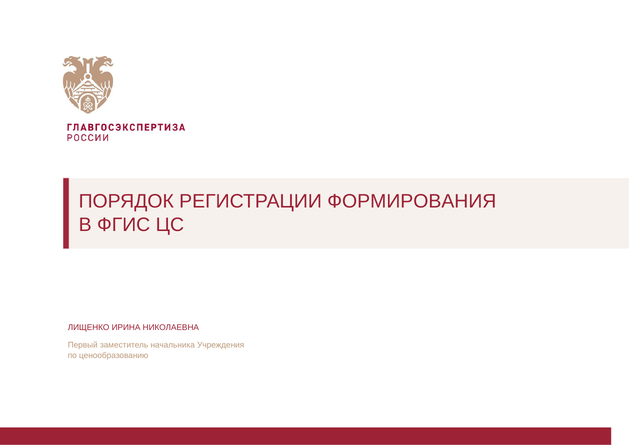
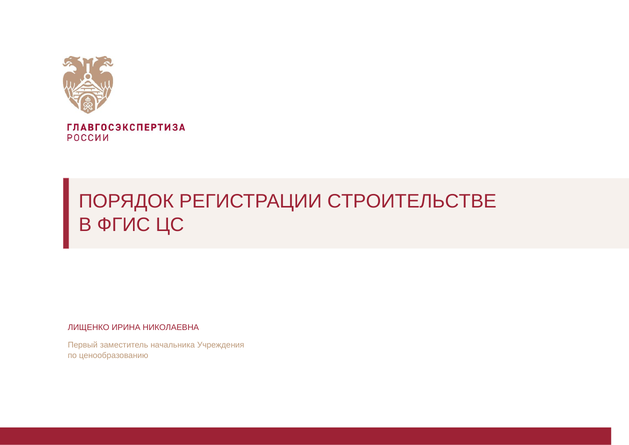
ФОРМИРОВАНИЯ: ФОРМИРОВАНИЯ -> СТРОИТЕЛЬСТВЕ
